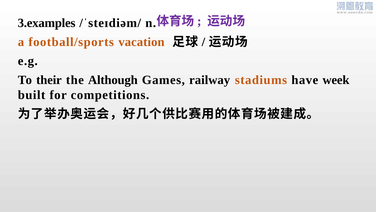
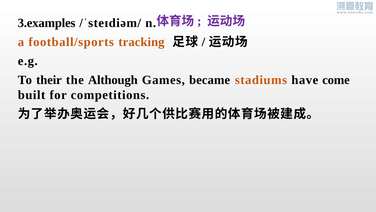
vacation: vacation -> tracking
railway: railway -> became
week: week -> come
